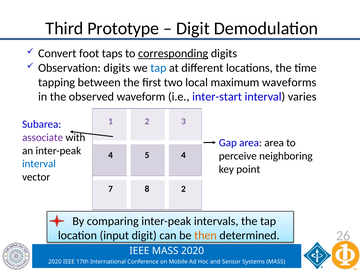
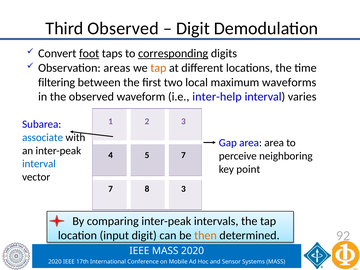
Third Prototype: Prototype -> Observed
foot underline: none -> present
Observation digits: digits -> areas
tap at (158, 68) colour: blue -> orange
tapping: tapping -> filtering
inter-start: inter-start -> inter-help
associate colour: purple -> blue
5 4: 4 -> 7
8 2: 2 -> 3
26: 26 -> 92
